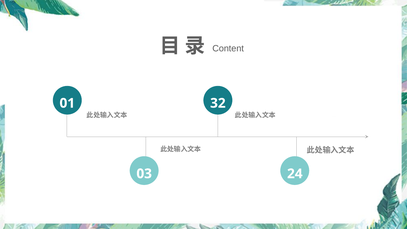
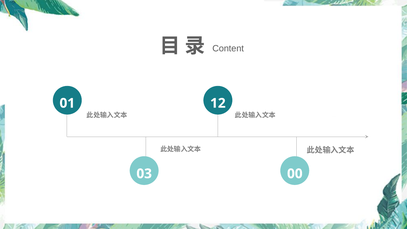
32: 32 -> 12
24: 24 -> 00
